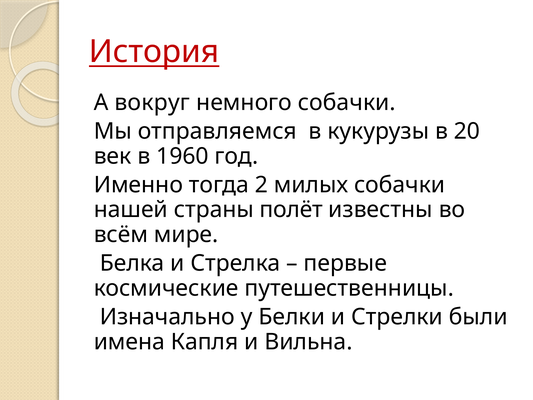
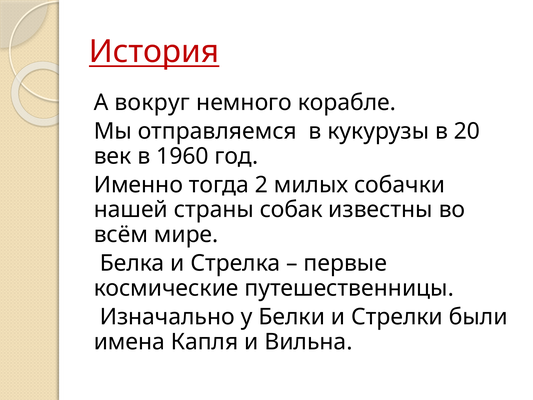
немного собачки: собачки -> корабле
полёт: полёт -> собак
